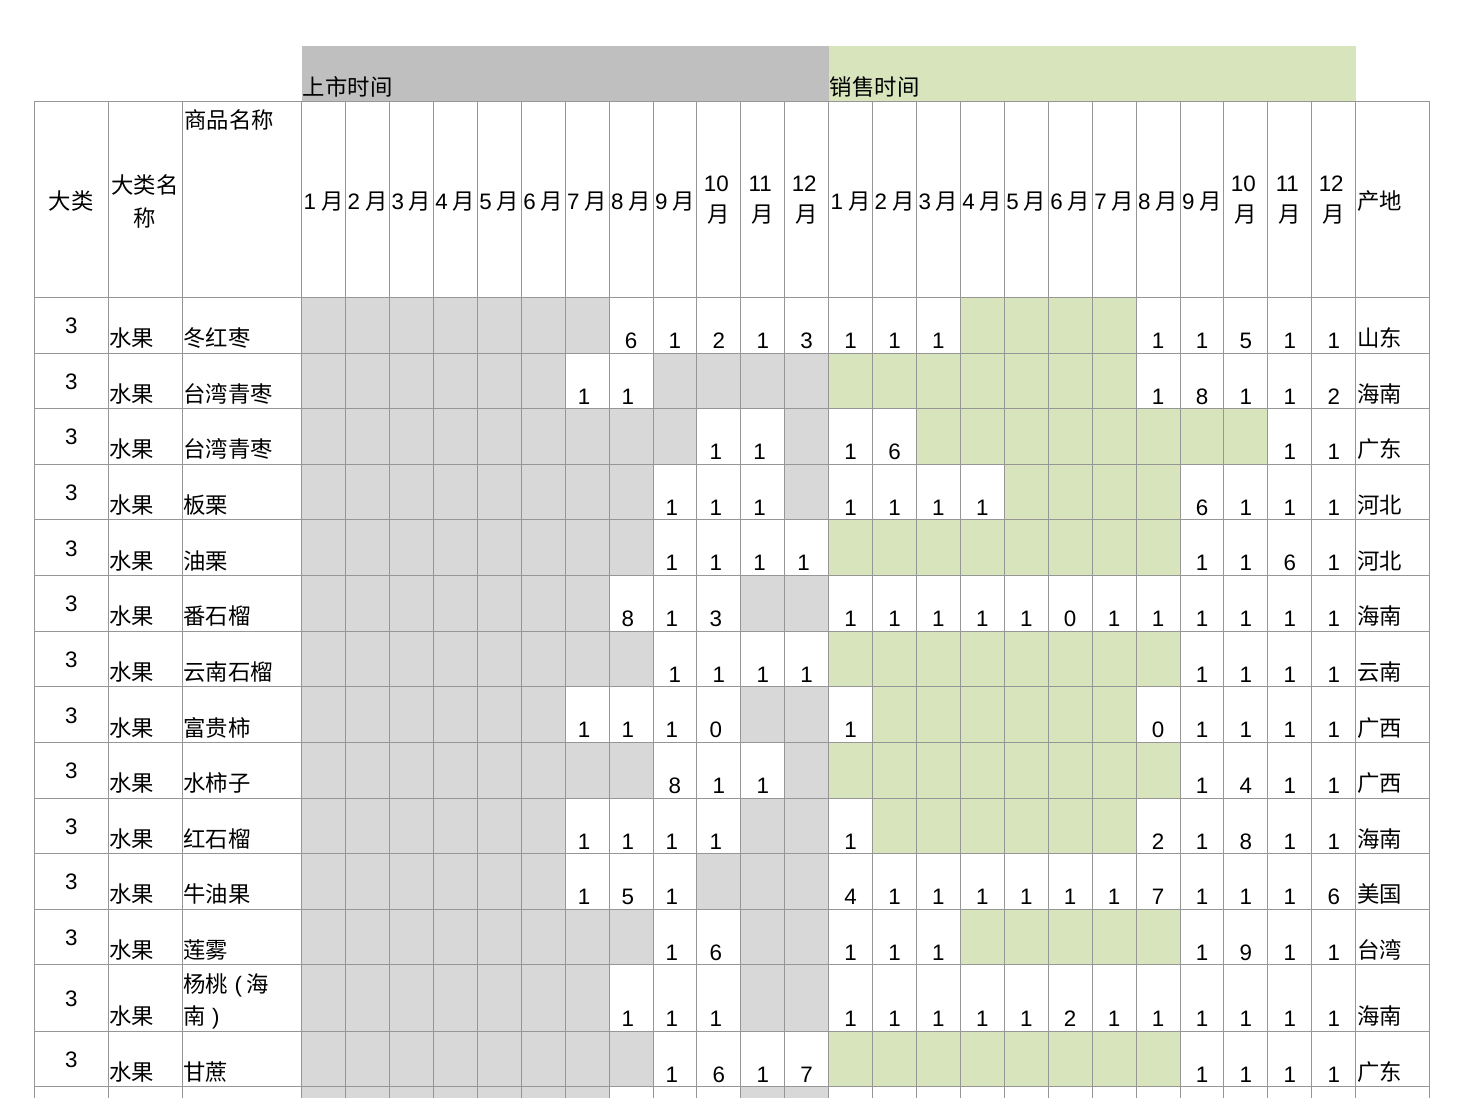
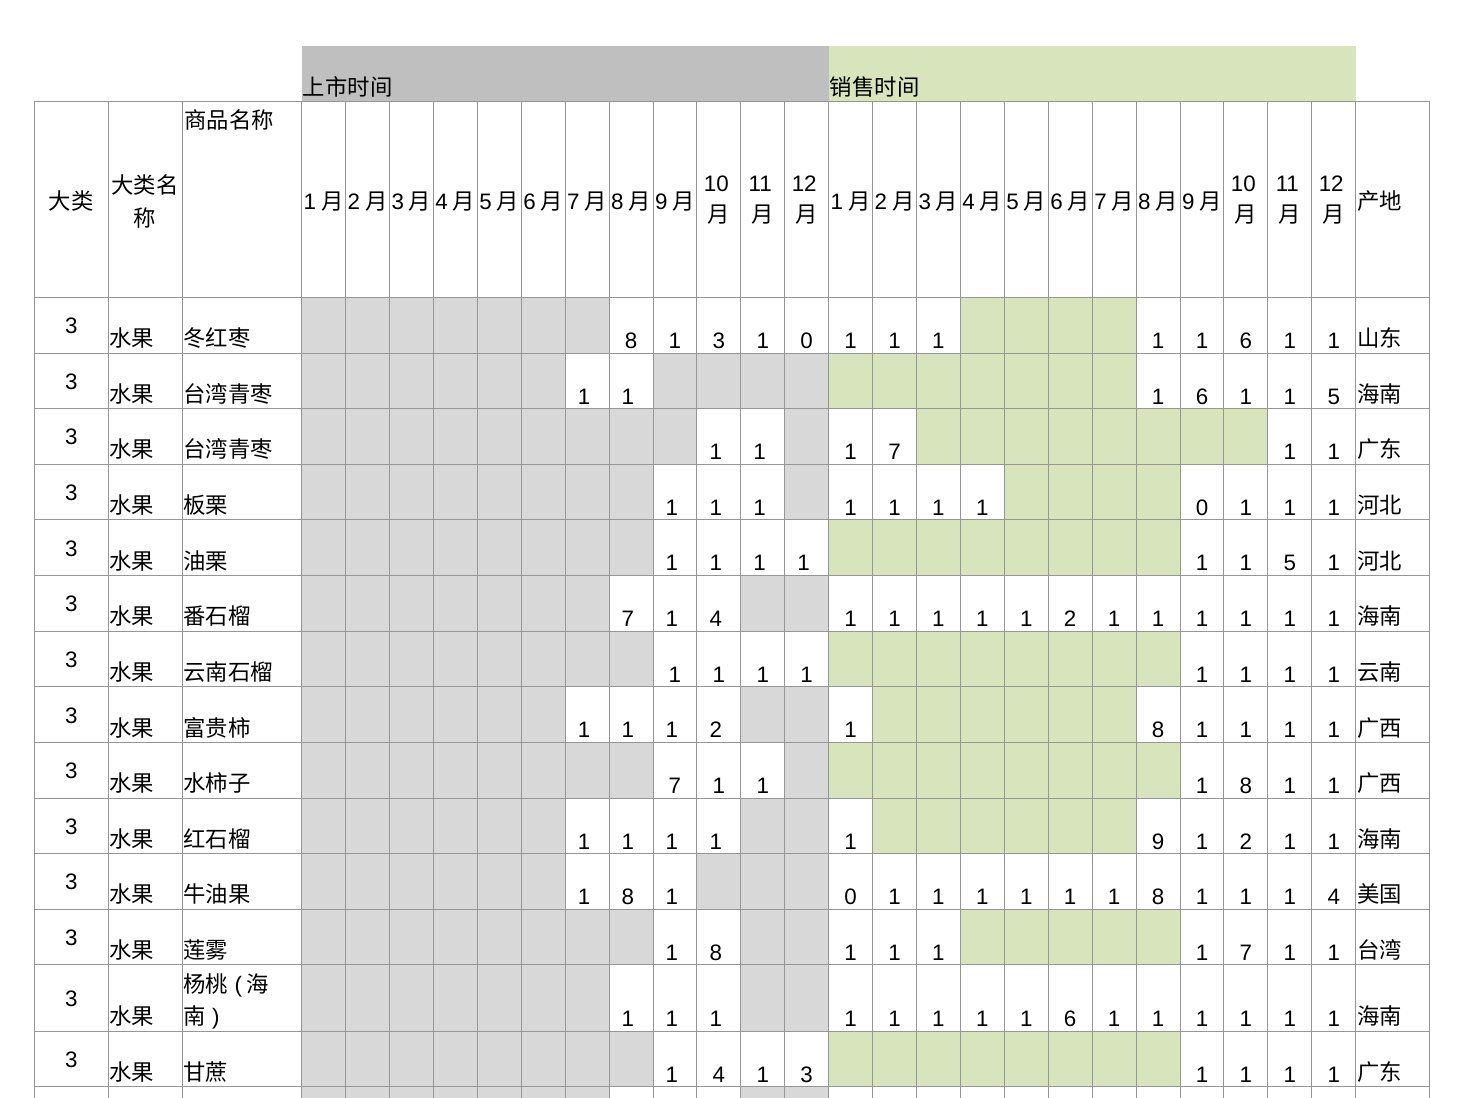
6 at (631, 341): 6 -> 8
2 at (719, 341): 2 -> 3
3 at (807, 341): 3 -> 0
5 at (1246, 341): 5 -> 6
8 at (1202, 397): 8 -> 6
2 at (1334, 397): 2 -> 5
6 at (895, 452): 6 -> 7
6 at (1202, 508): 6 -> 0
6 at (1290, 564): 6 -> 5
8 at (628, 619): 8 -> 7
3 at (716, 619): 3 -> 4
0 at (1070, 619): 0 -> 2
0 at (716, 730): 0 -> 2
0 at (1158, 730): 0 -> 8
8 at (675, 786): 8 -> 7
4 at (1246, 786): 4 -> 8
2 at (1158, 842): 2 -> 9
8 at (1246, 842): 8 -> 2
5 at (628, 897): 5 -> 8
4 at (851, 897): 4 -> 0
7 at (1158, 897): 7 -> 8
6 at (1334, 897): 6 -> 4
6 at (716, 953): 6 -> 8
9 at (1246, 953): 9 -> 7
2 at (1070, 1019): 2 -> 6
6 at (719, 1075): 6 -> 4
7 at (807, 1075): 7 -> 3
